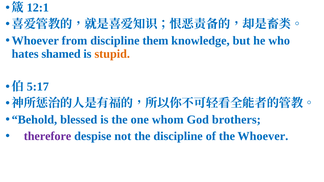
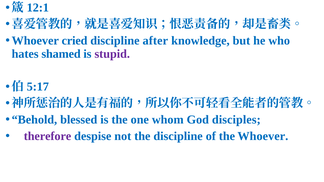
from: from -> cried
them: them -> after
stupid colour: orange -> purple
brothers: brothers -> disciples
